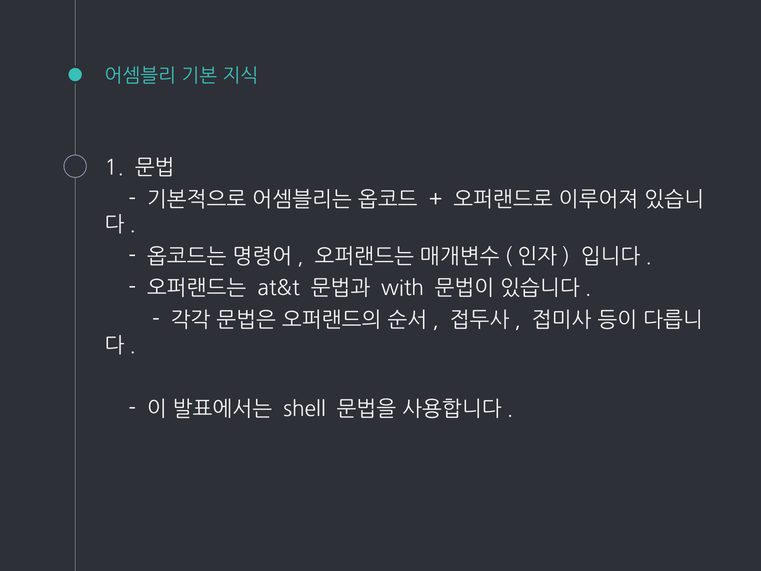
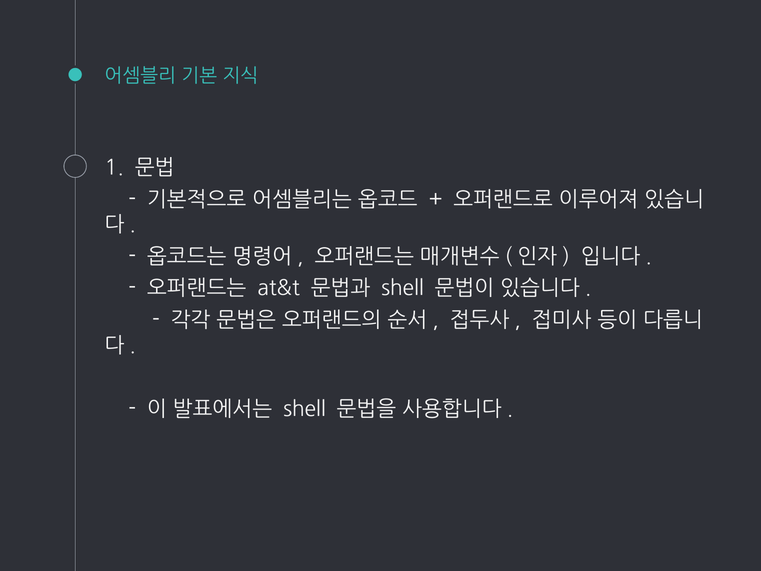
with at (403, 288): with -> shell
